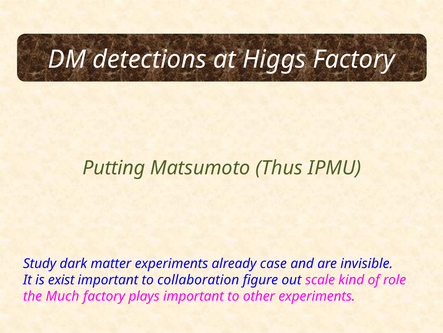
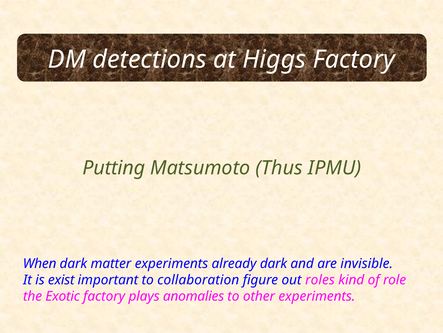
Study: Study -> When
already case: case -> dark
scale: scale -> roles
Much: Much -> Exotic
plays important: important -> anomalies
